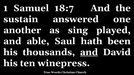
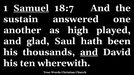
Samuel underline: none -> present
sing: sing -> high
able: able -> glad
winepress: winepress -> wherewith
